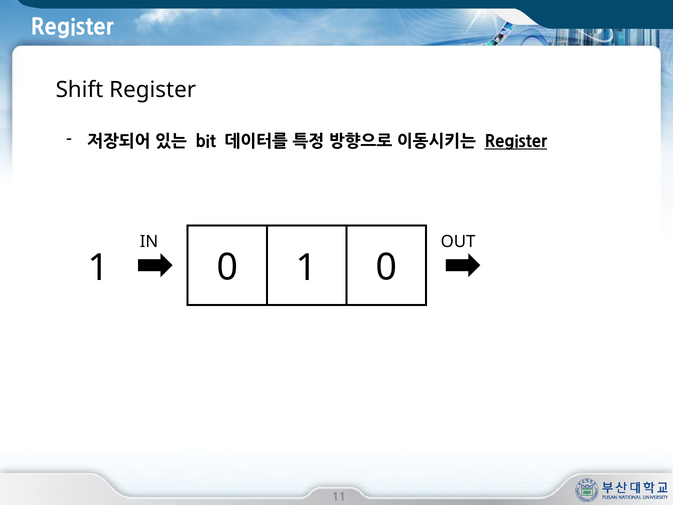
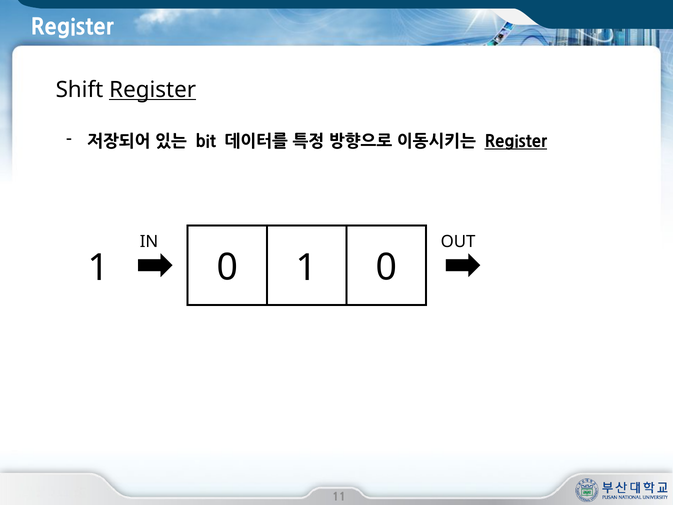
Register at (153, 90) underline: none -> present
